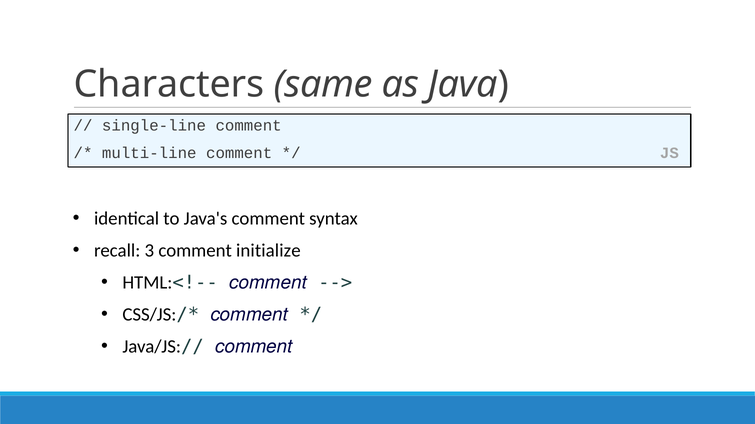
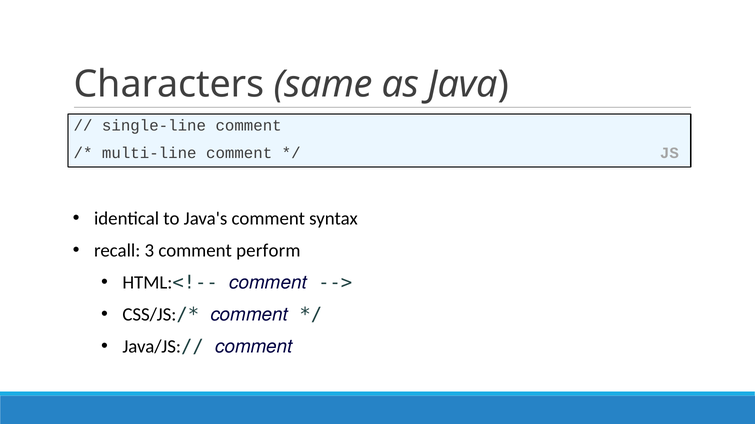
initialize: initialize -> perform
